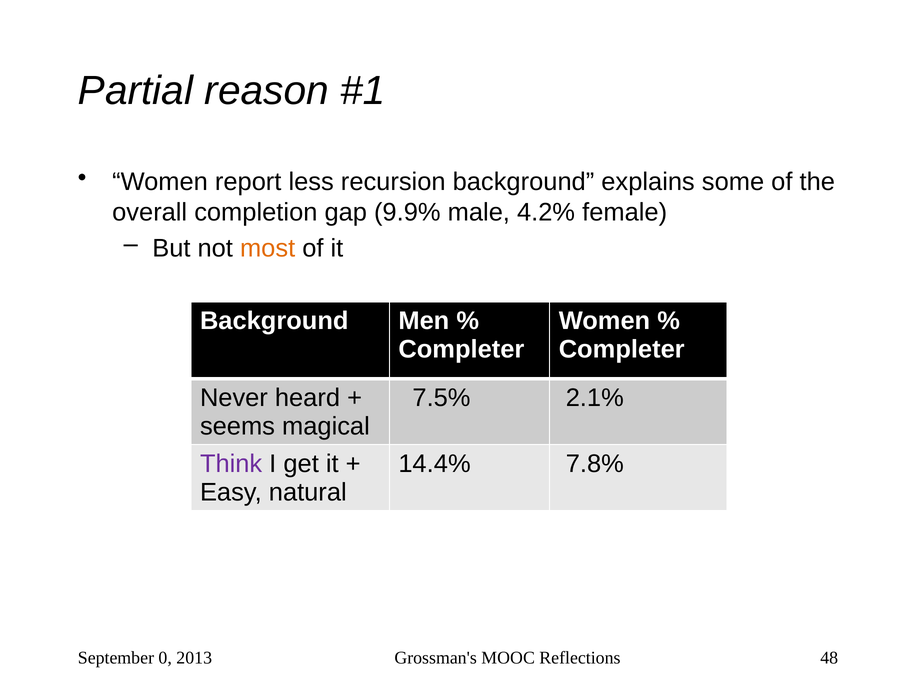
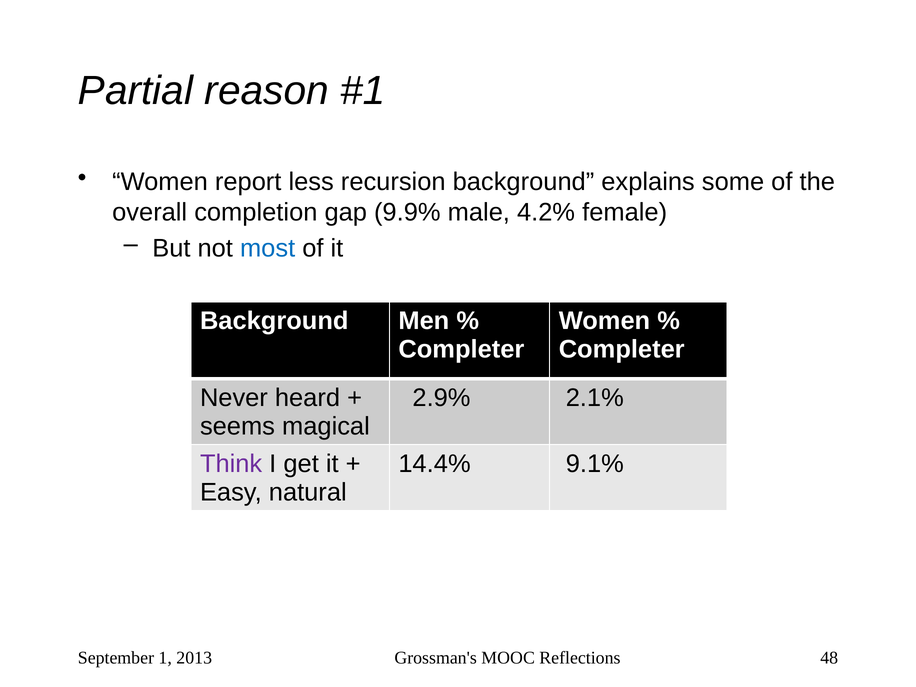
most colour: orange -> blue
7.5%: 7.5% -> 2.9%
7.8%: 7.8% -> 9.1%
0: 0 -> 1
